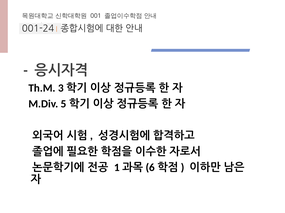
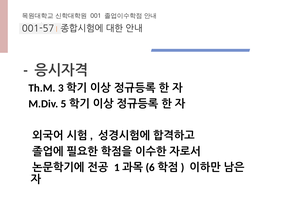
001-24: 001-24 -> 001-57
